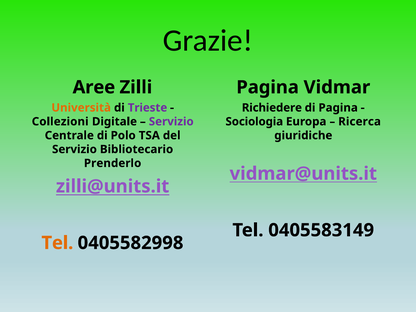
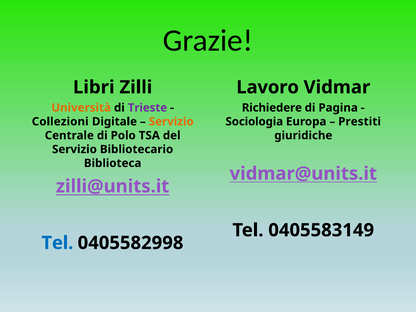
Aree: Aree -> Libri
Pagina at (268, 87): Pagina -> Lavoro
Servizio at (171, 122) colour: purple -> orange
Ricerca: Ricerca -> Prestiti
Prenderlo: Prenderlo -> Biblioteca
Tel at (57, 243) colour: orange -> blue
